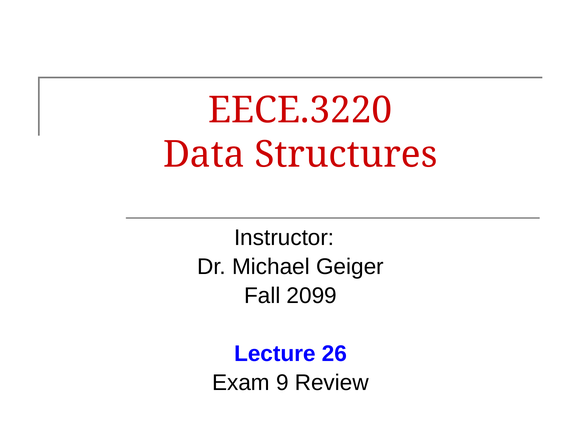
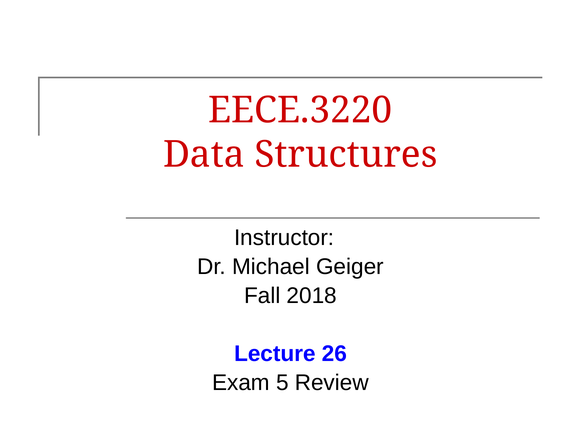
2099: 2099 -> 2018
9: 9 -> 5
